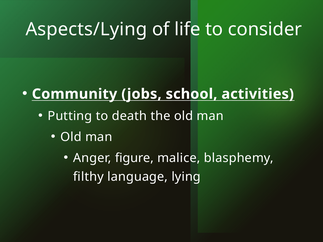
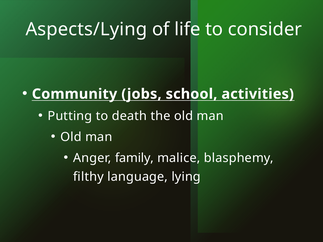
figure: figure -> family
